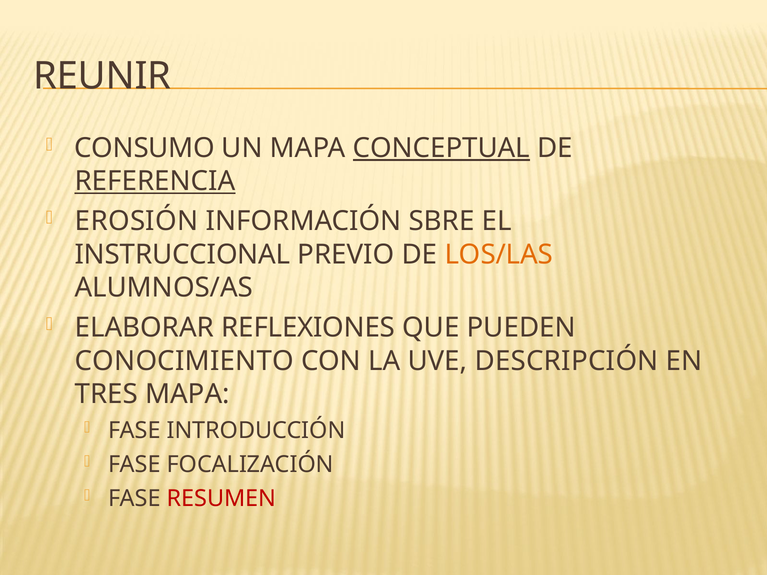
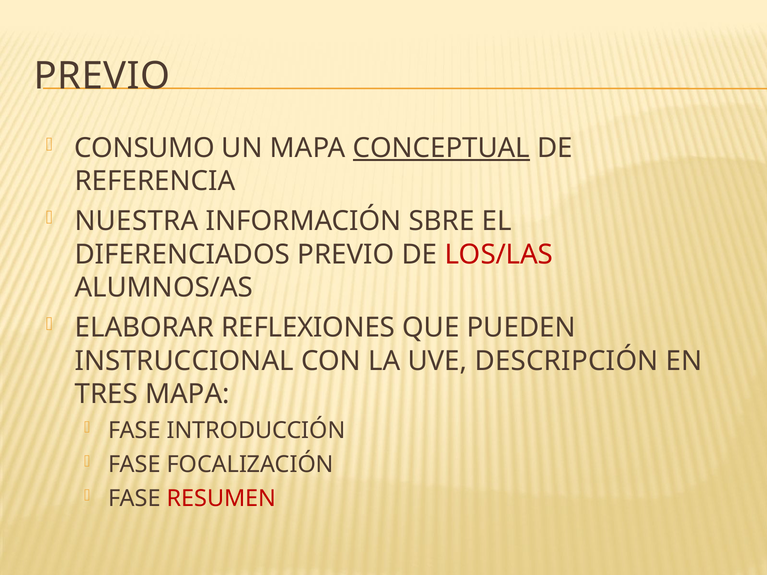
REUNIR at (102, 76): REUNIR -> PREVIO
REFERENCIA underline: present -> none
EROSIÓN: EROSIÓN -> NUESTRA
INSTRUCCIONAL: INSTRUCCIONAL -> DIFERENCIADOS
LOS/LAS colour: orange -> red
CONOCIMIENTO: CONOCIMIENTO -> INSTRUCCIONAL
